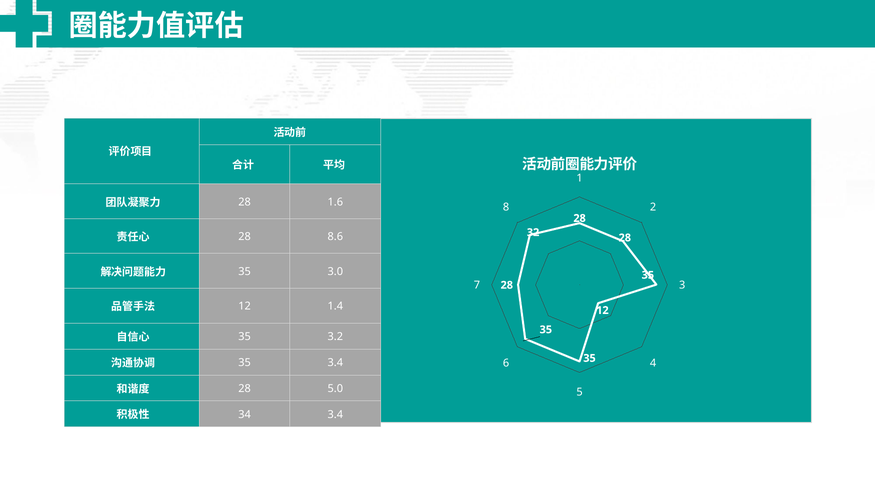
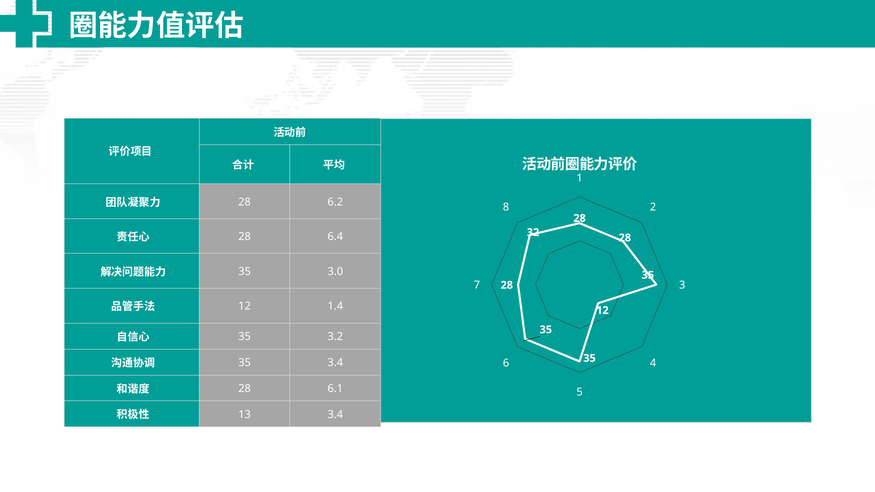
1.6: 1.6 -> 6.2
8.6: 8.6 -> 6.4
5.0: 5.0 -> 6.1
34: 34 -> 13
